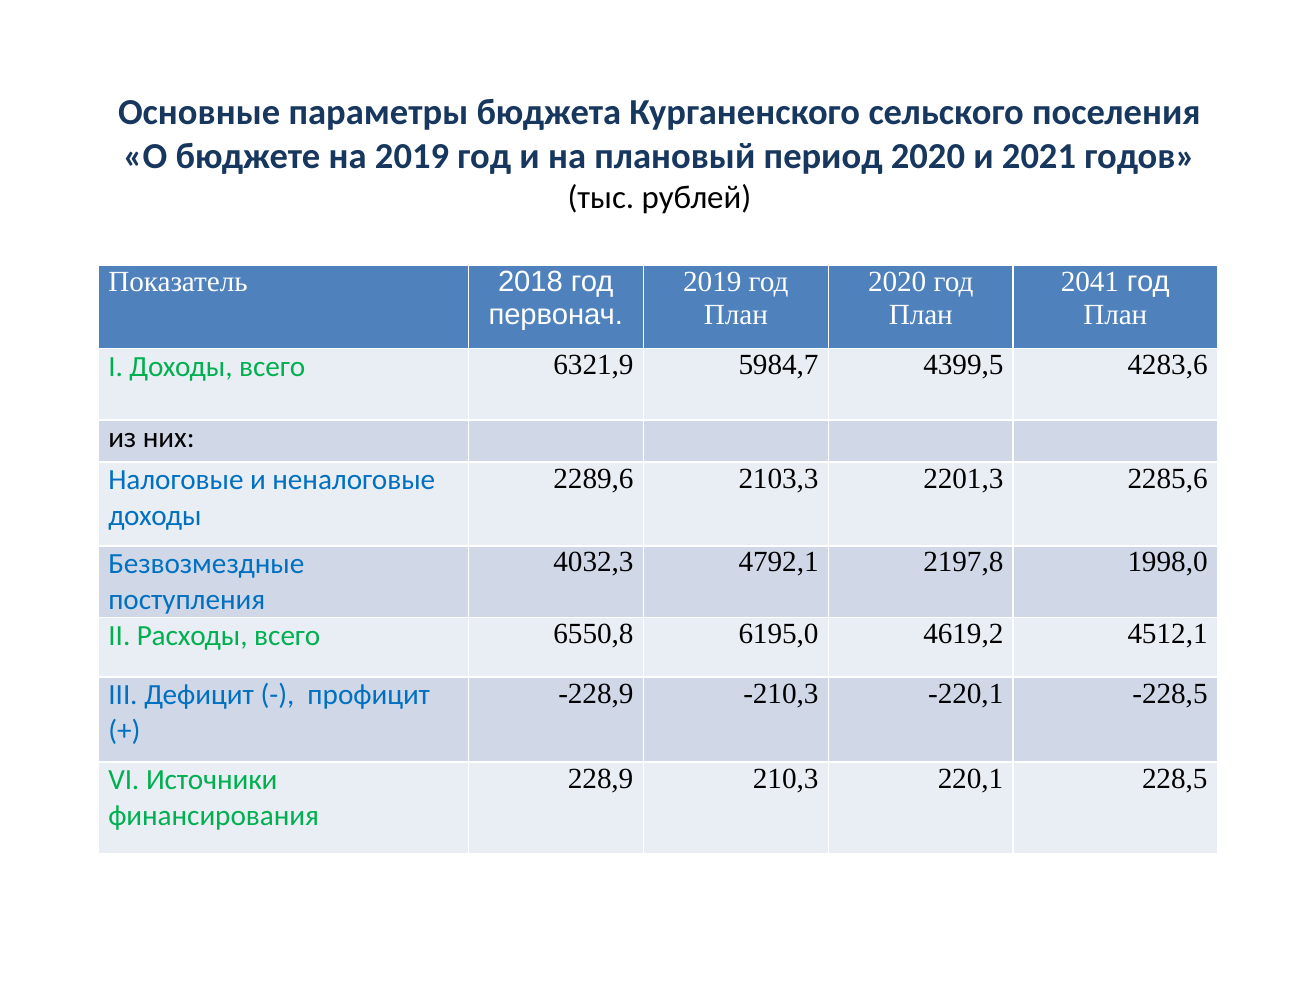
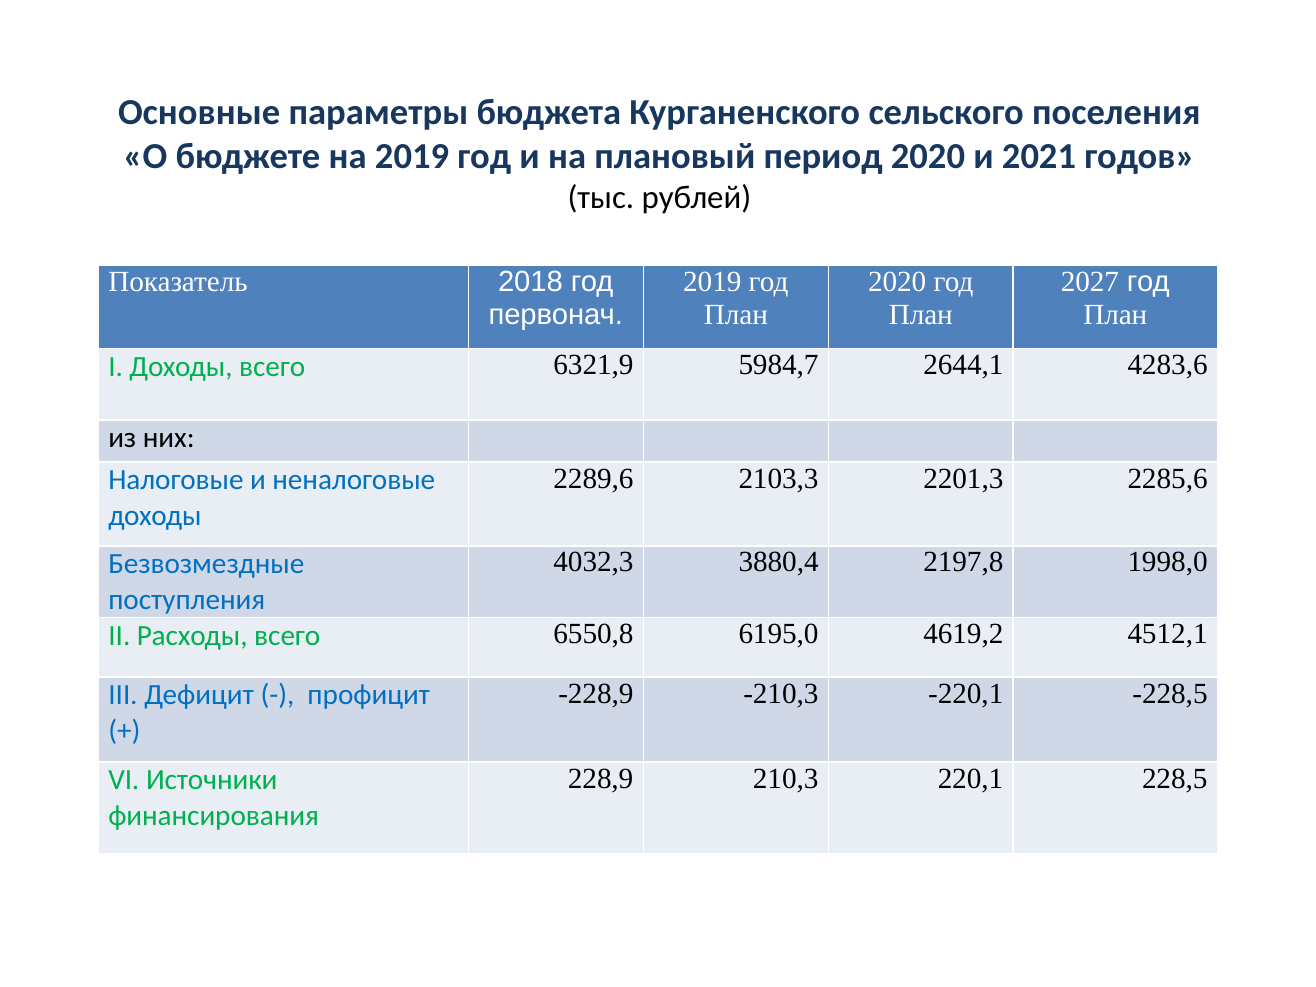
2041: 2041 -> 2027
4399,5: 4399,5 -> 2644,1
4792,1: 4792,1 -> 3880,4
